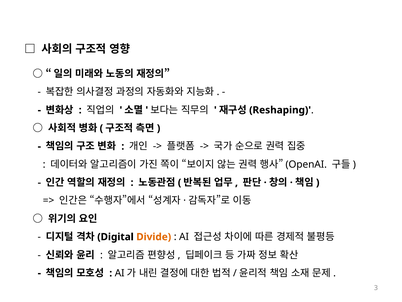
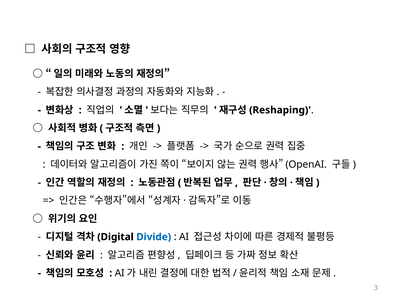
Divide colour: orange -> blue
